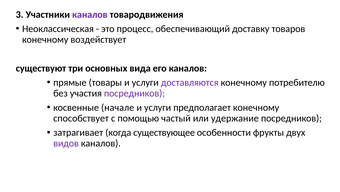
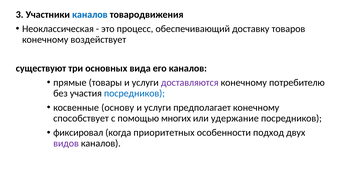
каналов at (90, 14) colour: purple -> blue
посредников at (134, 93) colour: purple -> blue
начале: начале -> основу
частый: частый -> многих
затрагивает: затрагивает -> фиксировал
существующее: существующее -> приоритетных
фрукты: фрукты -> подход
